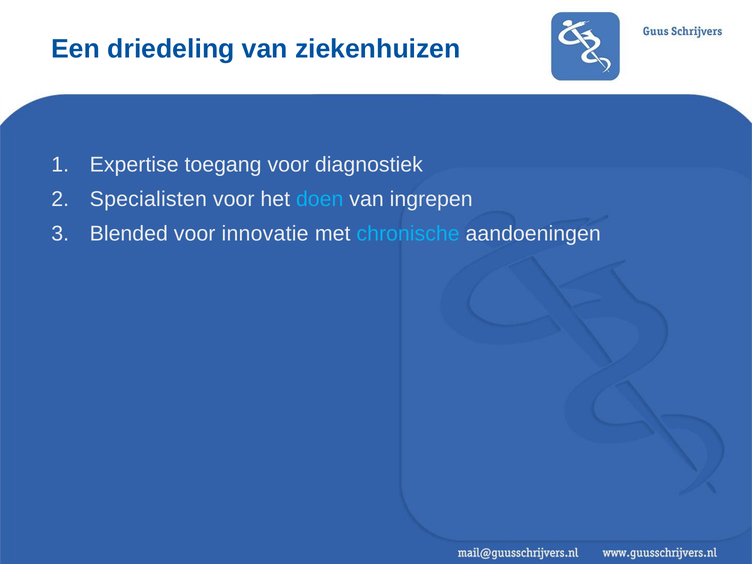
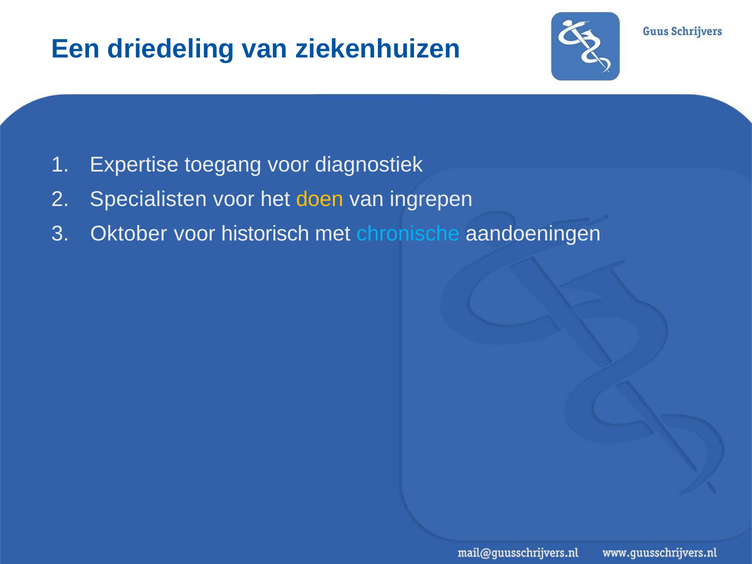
doen colour: light blue -> yellow
Blended: Blended -> Oktober
innovatie: innovatie -> historisch
